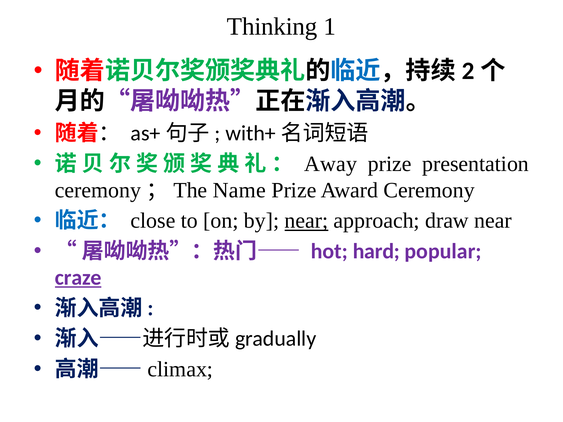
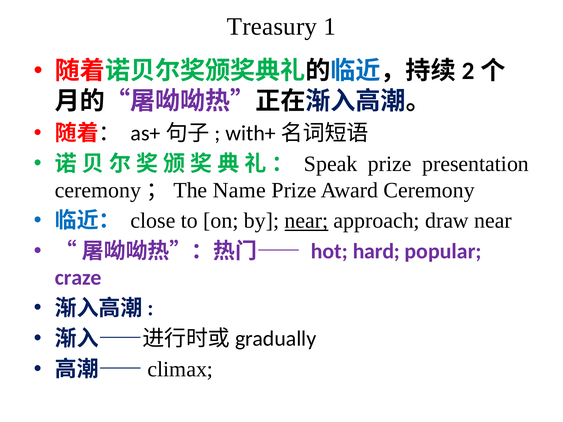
Thinking: Thinking -> Treasury
Away: Away -> Speak
craze underline: present -> none
